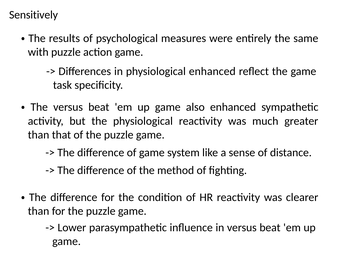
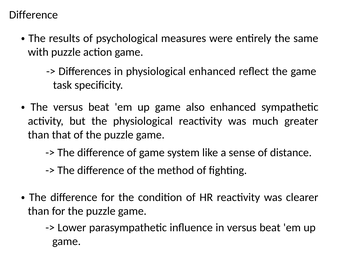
Sensitively at (33, 15): Sensitively -> Difference
